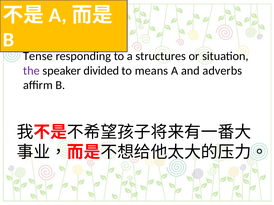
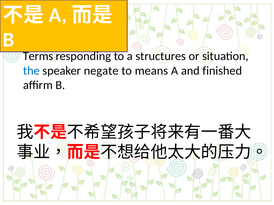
Tense: Tense -> Terms
the colour: purple -> blue
divided: divided -> negate
adverbs: adverbs -> finished
